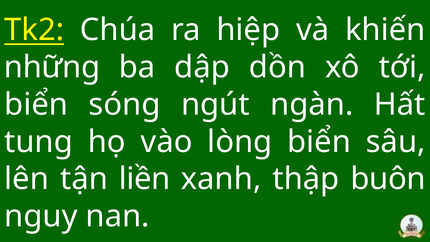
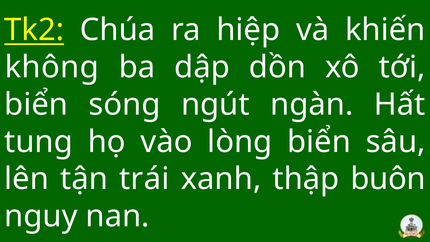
những: những -> không
liền: liền -> trái
